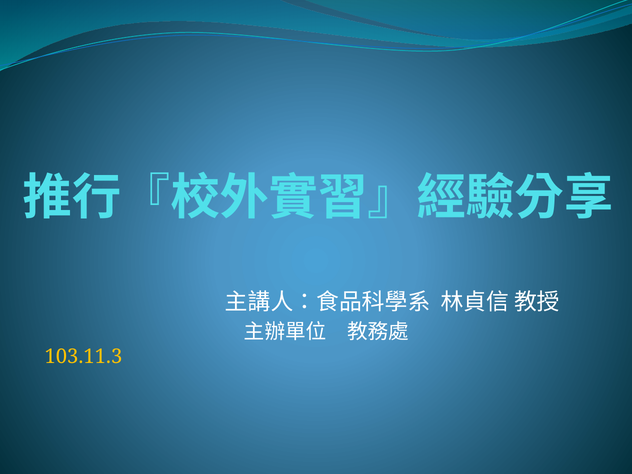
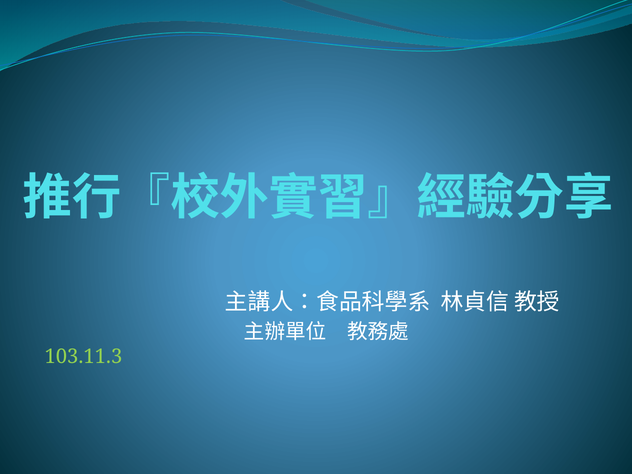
103.11.3 colour: yellow -> light green
